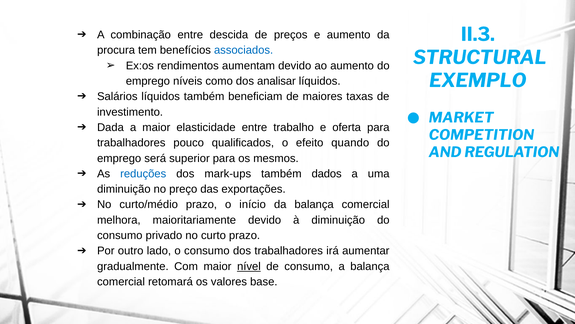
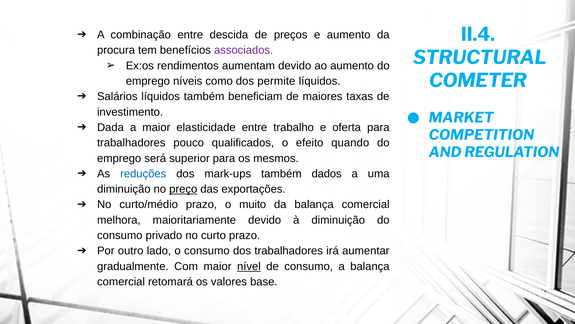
II.3: II.3 -> II.4
associados colour: blue -> purple
EXEMPLO: EXEMPLO -> COMETER
analisar: analisar -> permite
preço underline: none -> present
início: início -> muito
